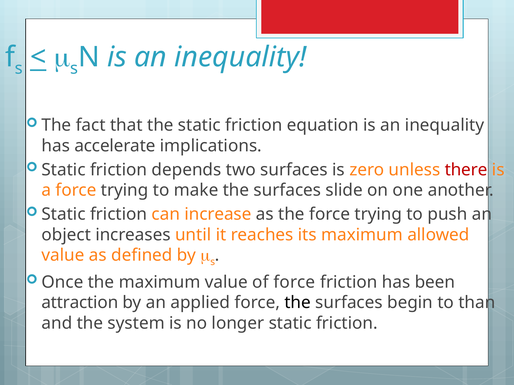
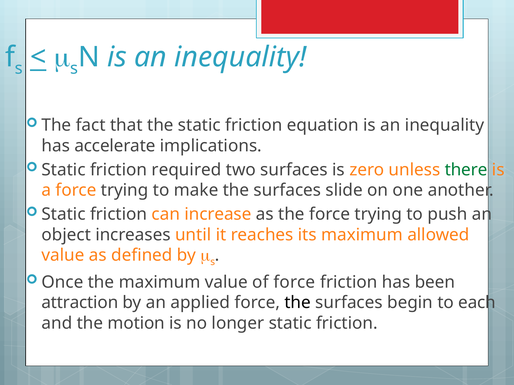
depends: depends -> required
there colour: red -> green
than: than -> each
system: system -> motion
